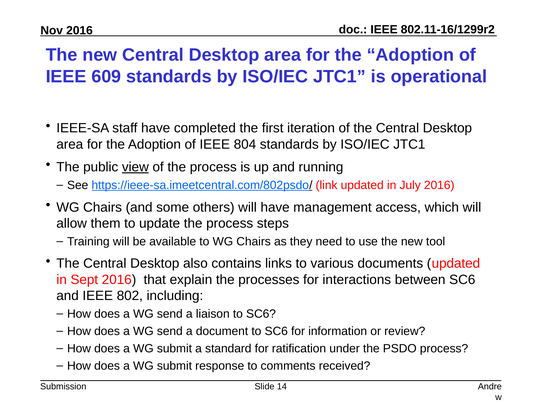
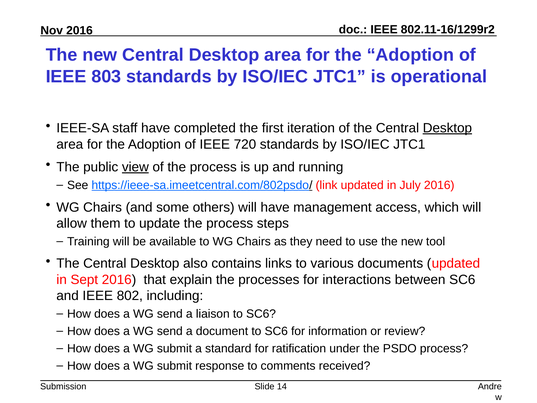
609: 609 -> 803
Desktop at (447, 128) underline: none -> present
804: 804 -> 720
